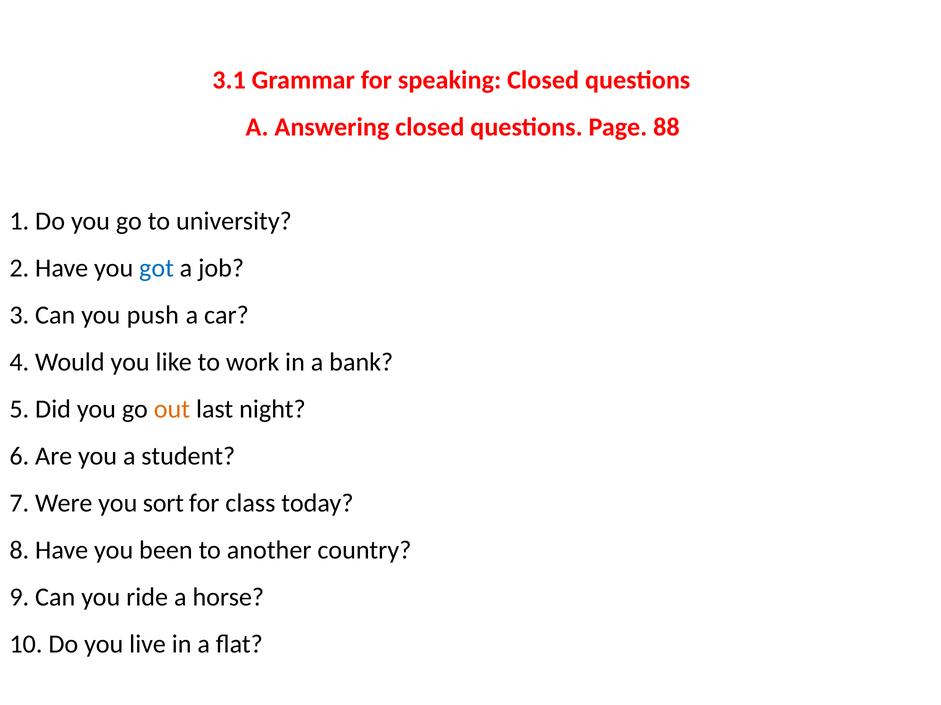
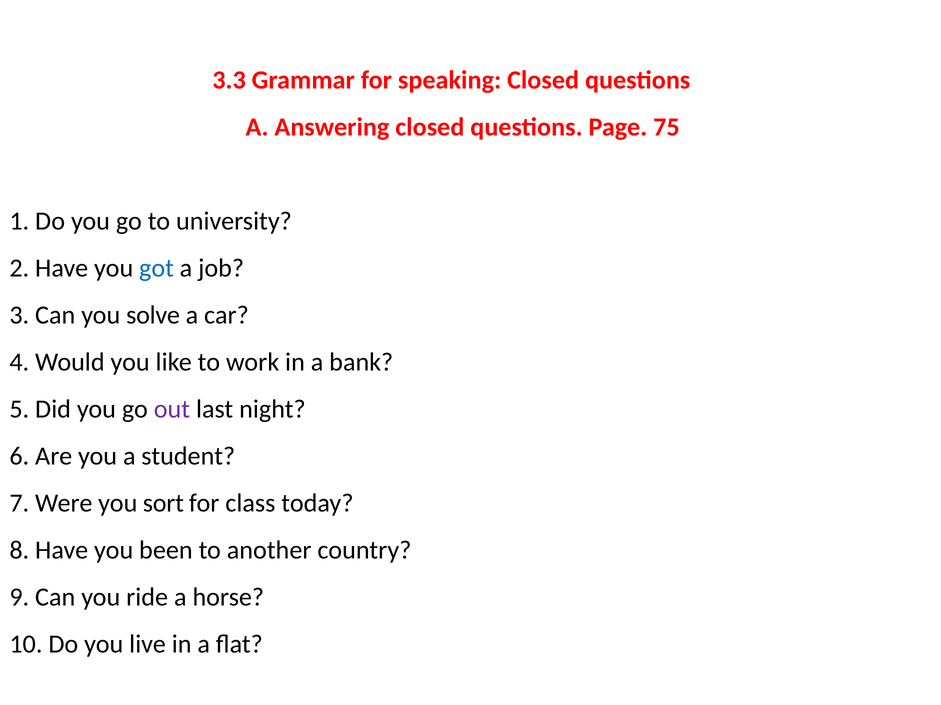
3.1: 3.1 -> 3.3
88: 88 -> 75
push: push -> solve
out colour: orange -> purple
